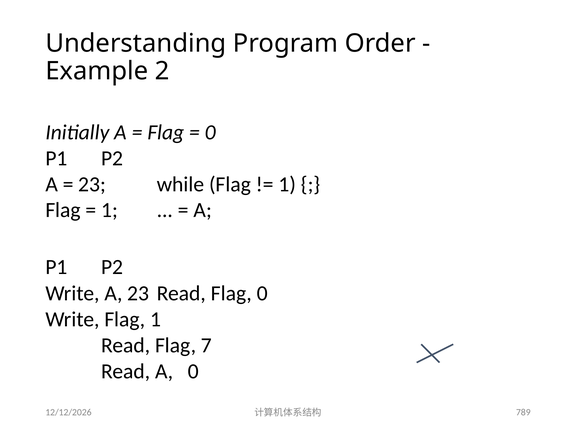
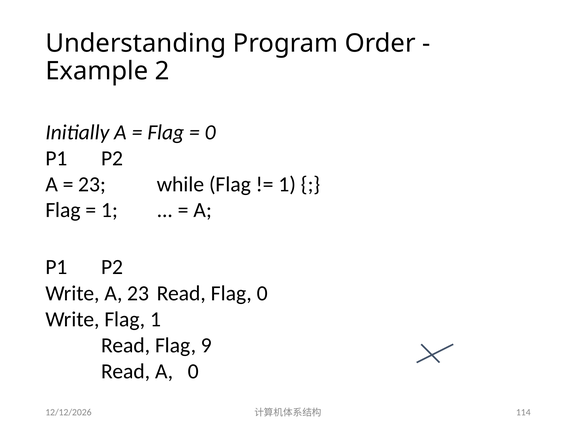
7: 7 -> 9
789: 789 -> 114
